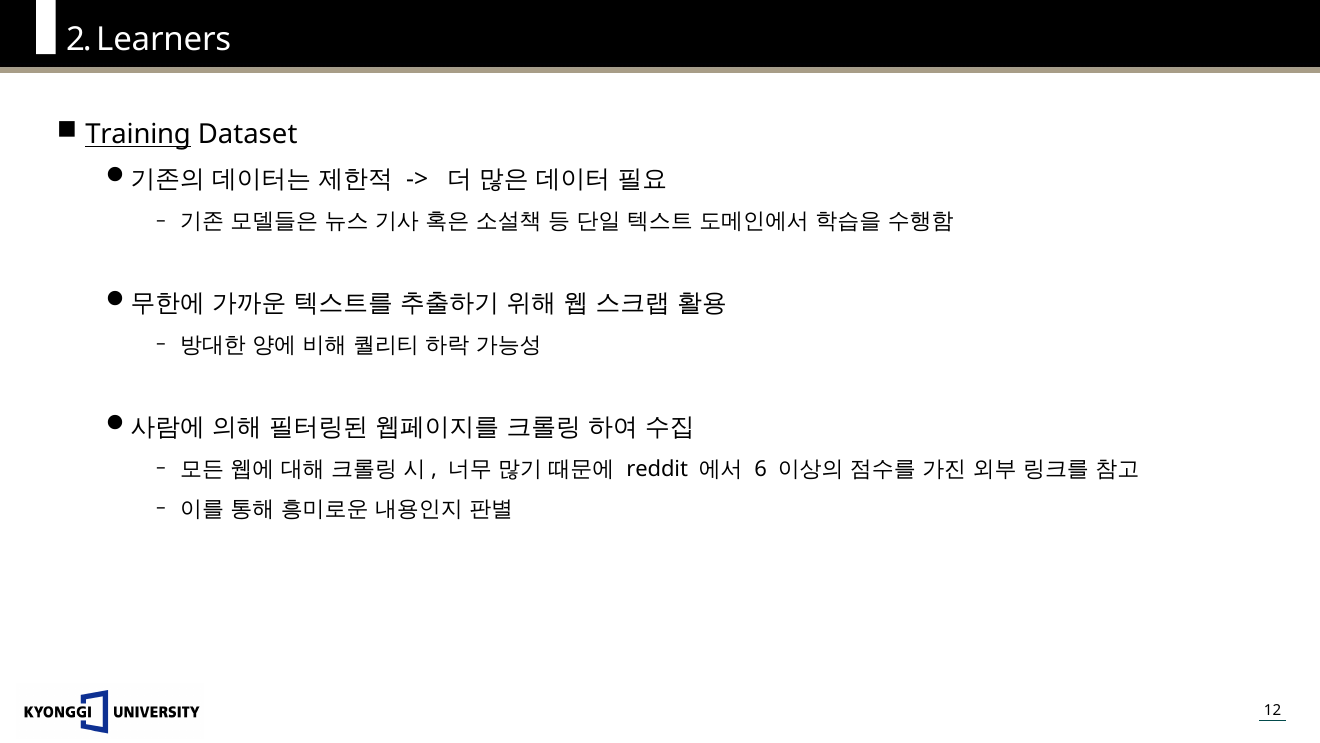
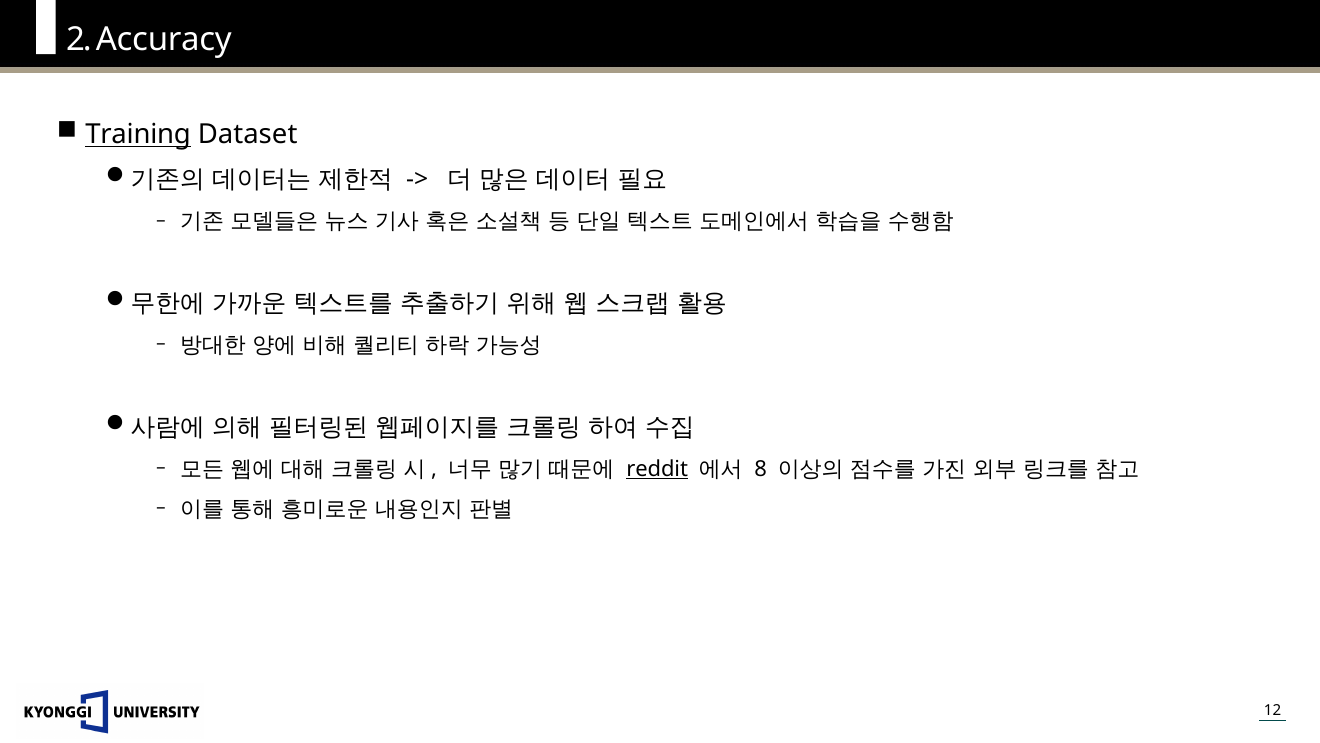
Learners: Learners -> Accuracy
reddit underline: none -> present
6: 6 -> 8
